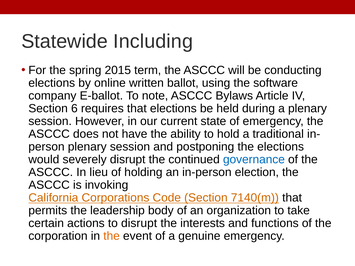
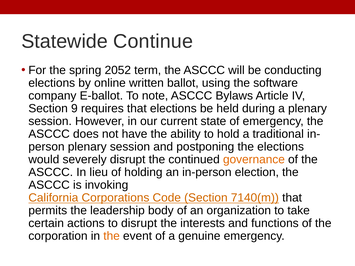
Including: Including -> Continue
2015: 2015 -> 2052
6: 6 -> 9
governance colour: blue -> orange
